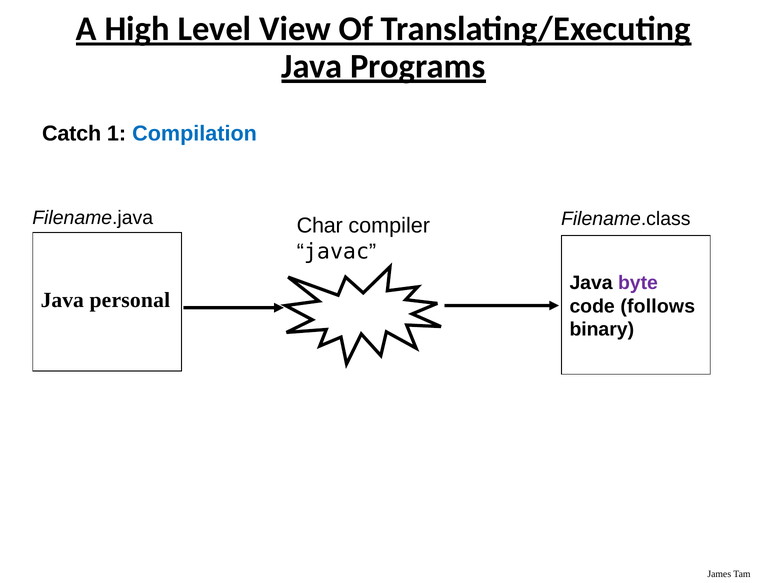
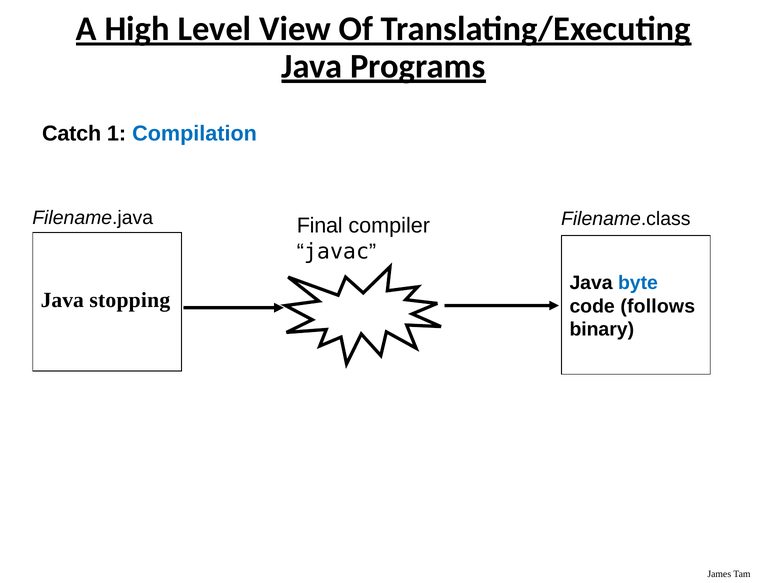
Char: Char -> Final
byte colour: purple -> blue
personal: personal -> stopping
